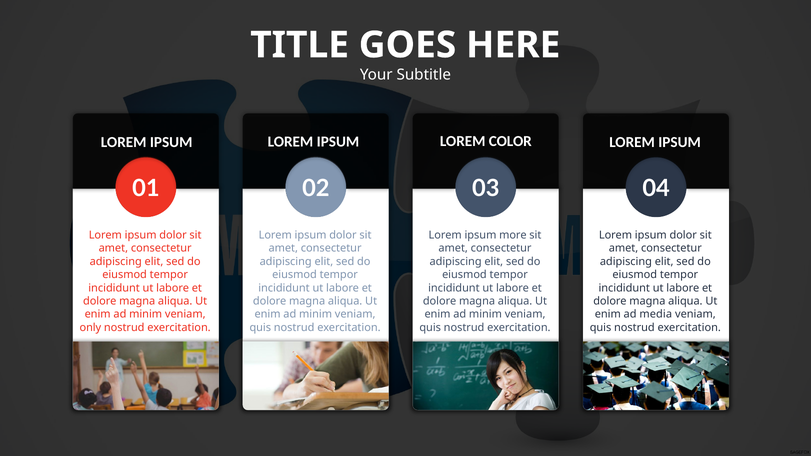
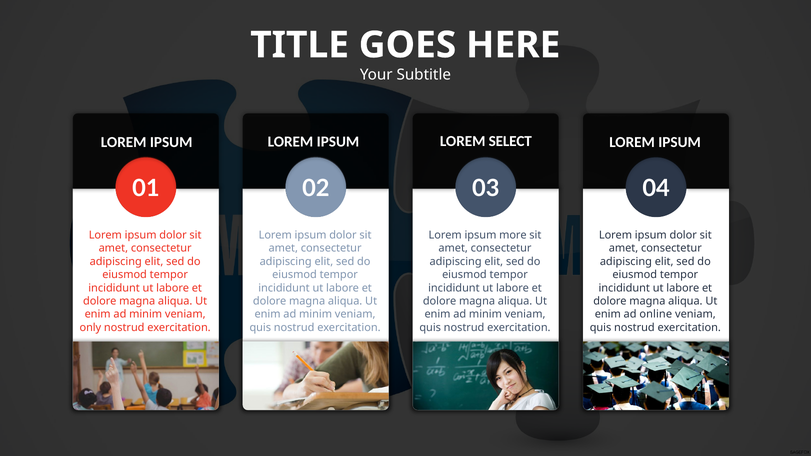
COLOR: COLOR -> SELECT
media: media -> online
